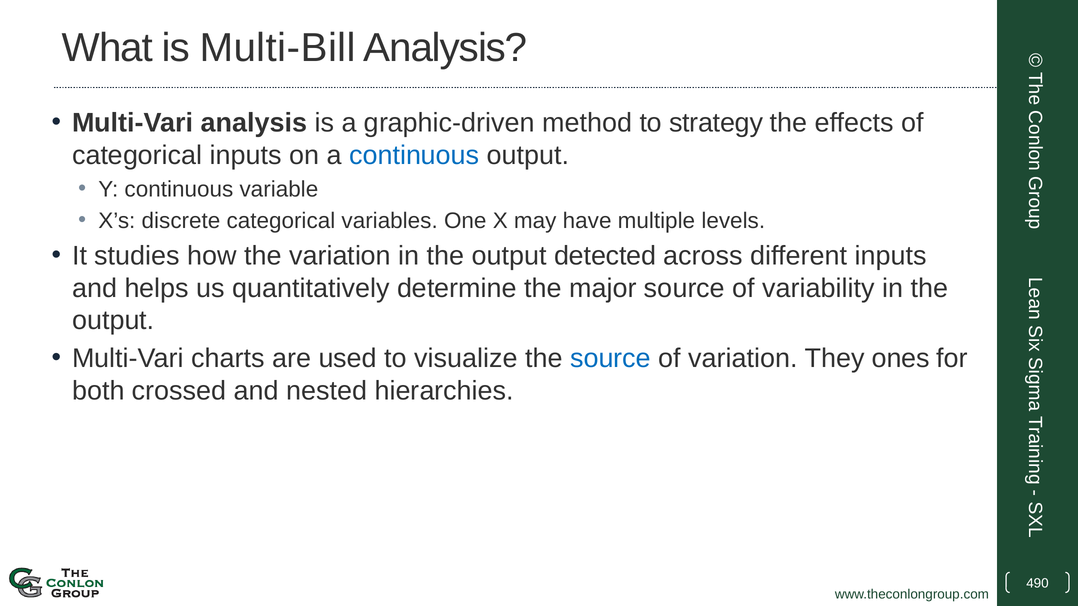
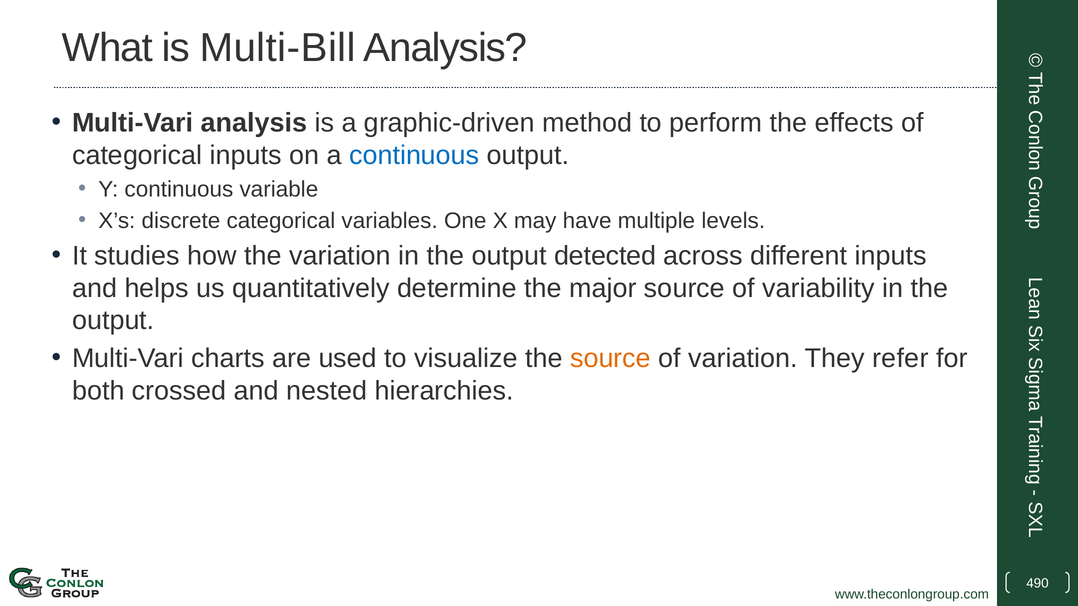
strategy: strategy -> perform
source at (610, 359) colour: blue -> orange
ones: ones -> refer
